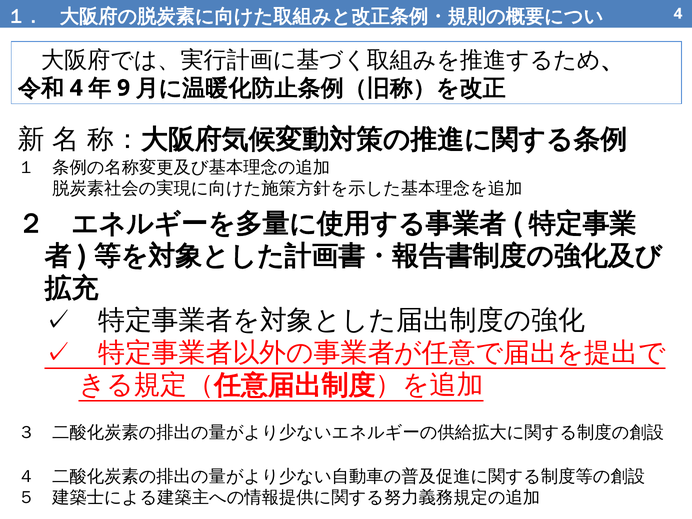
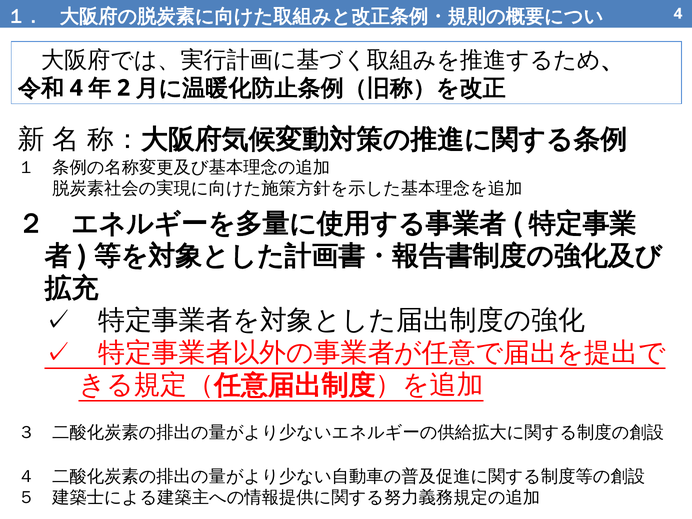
9: 9 -> 2
